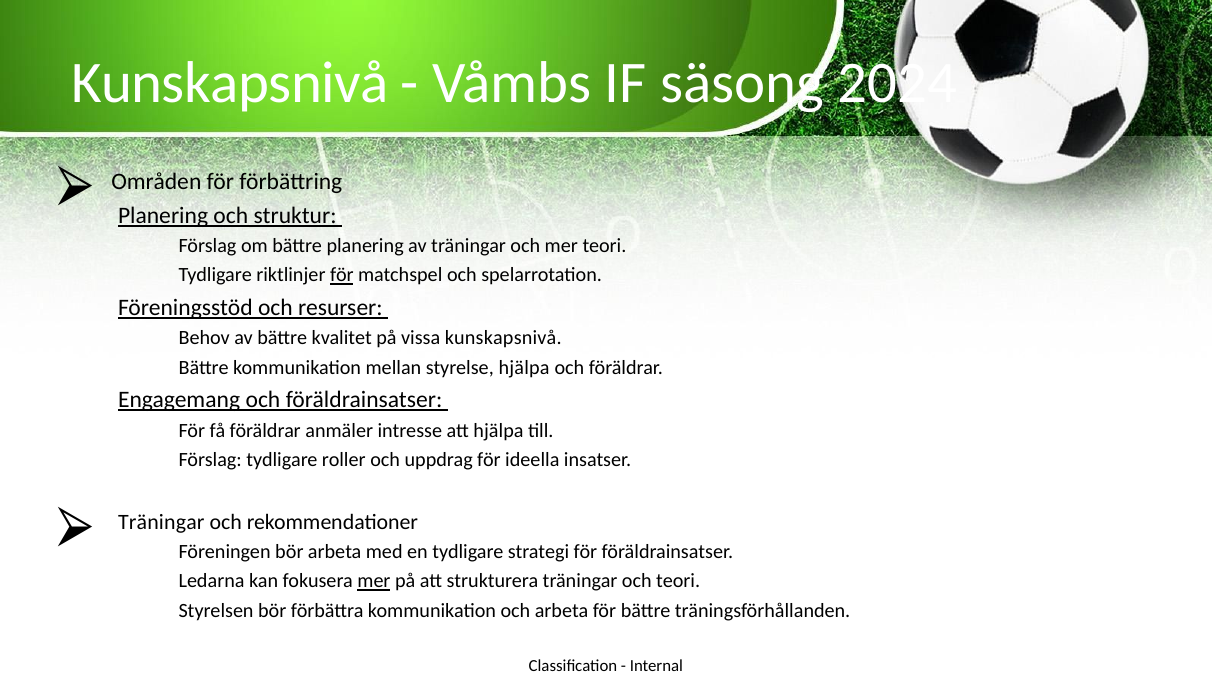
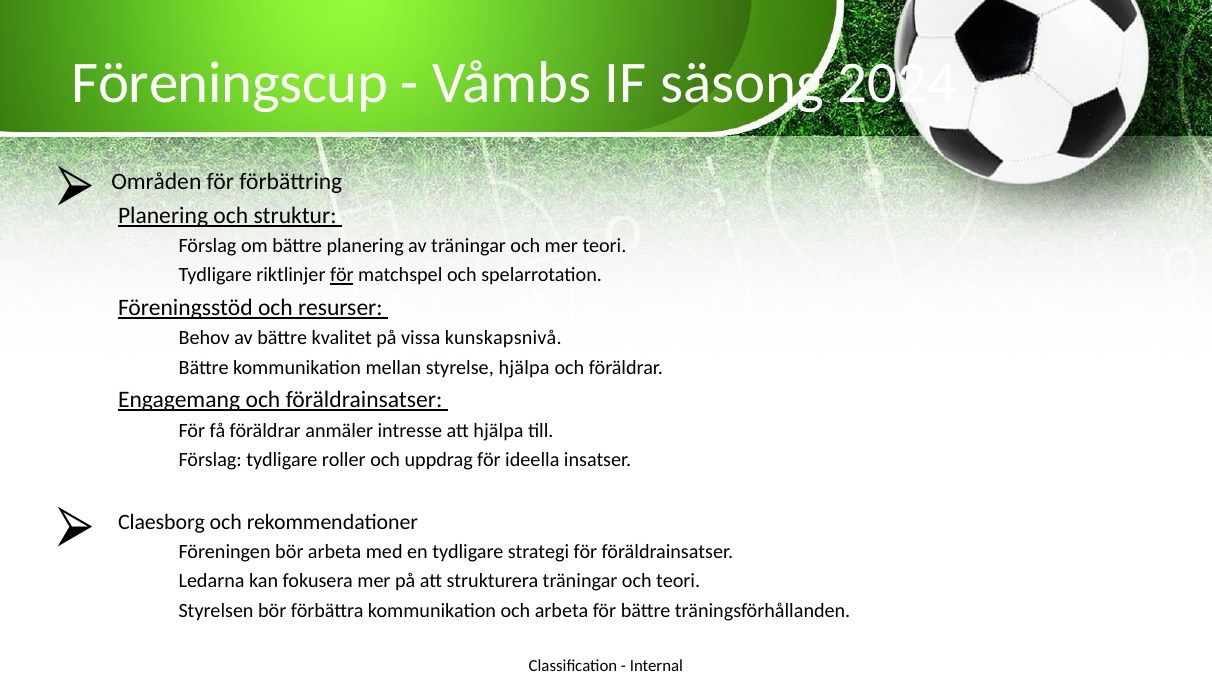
Kunskapsnivå at (230, 83): Kunskapsnivå -> Föreningscup
Träningar at (161, 522): Träningar -> Claesborg
mer at (374, 581) underline: present -> none
